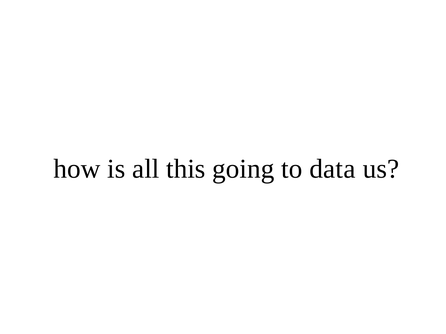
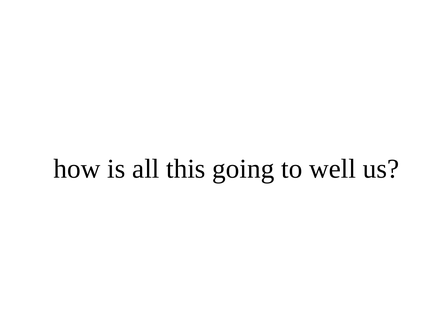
data: data -> well
